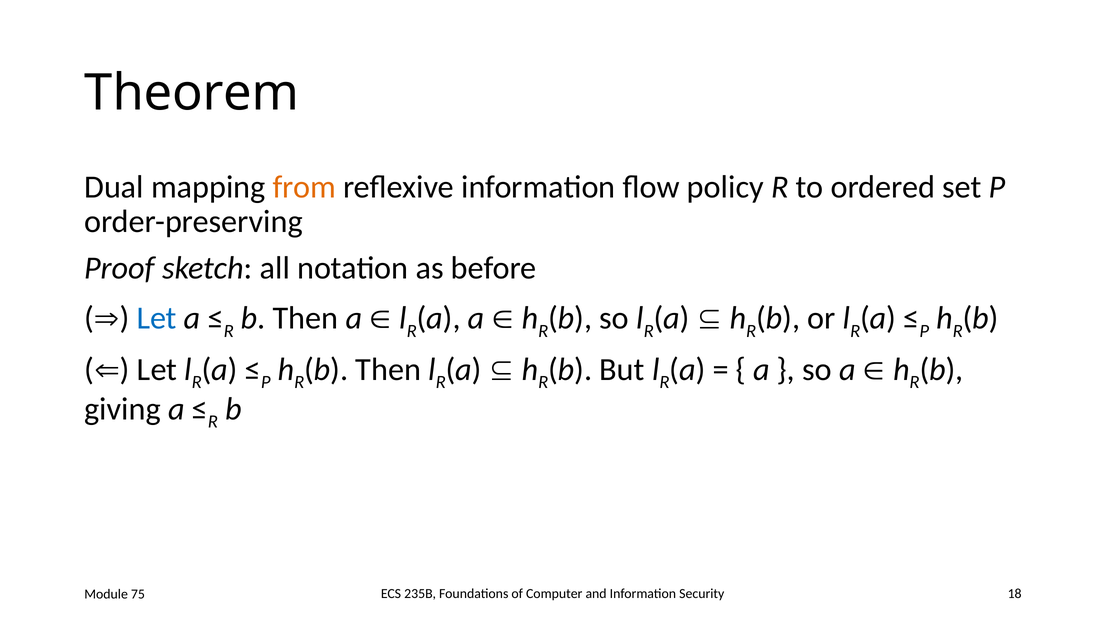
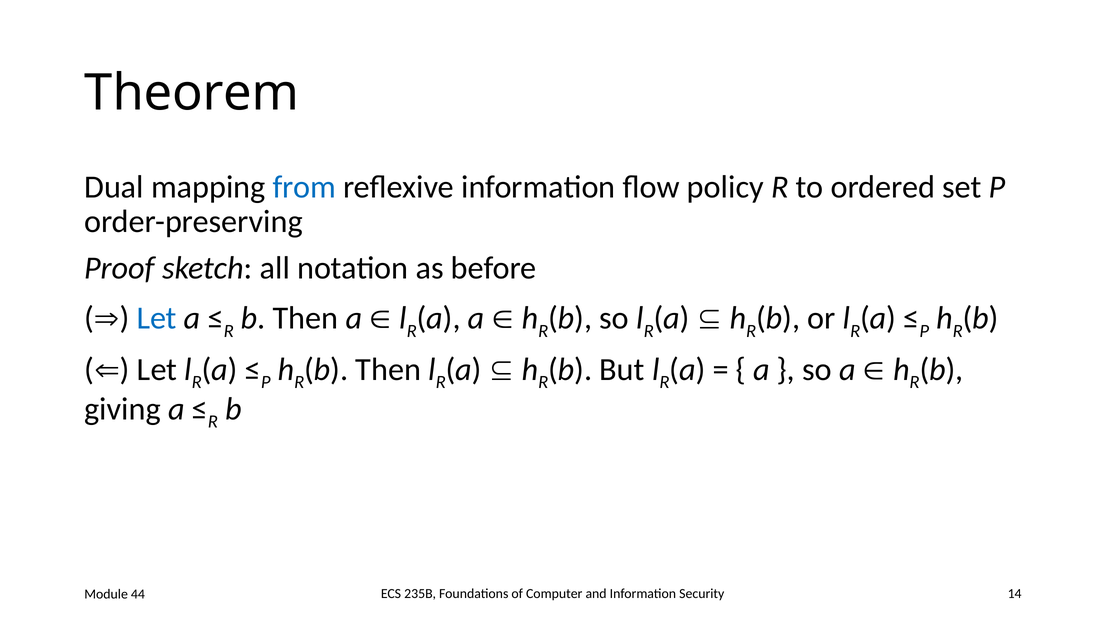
from colour: orange -> blue
18: 18 -> 14
75: 75 -> 44
